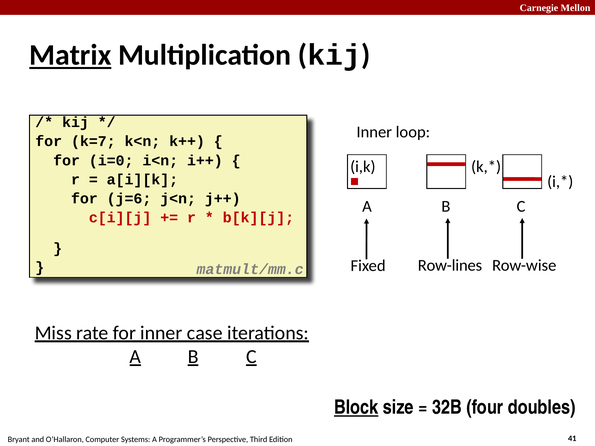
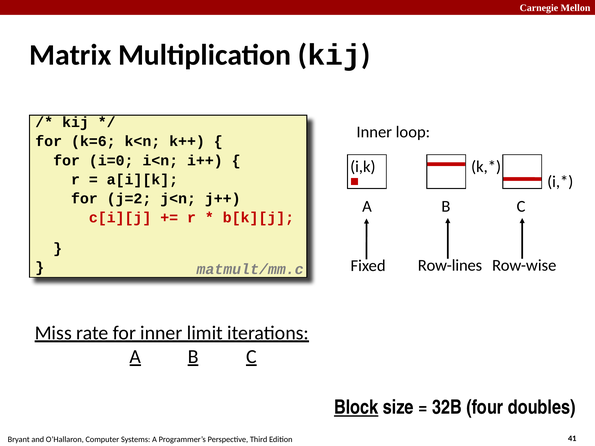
Matrix underline: present -> none
k=7: k=7 -> k=6
j=6: j=6 -> j=2
case: case -> limit
